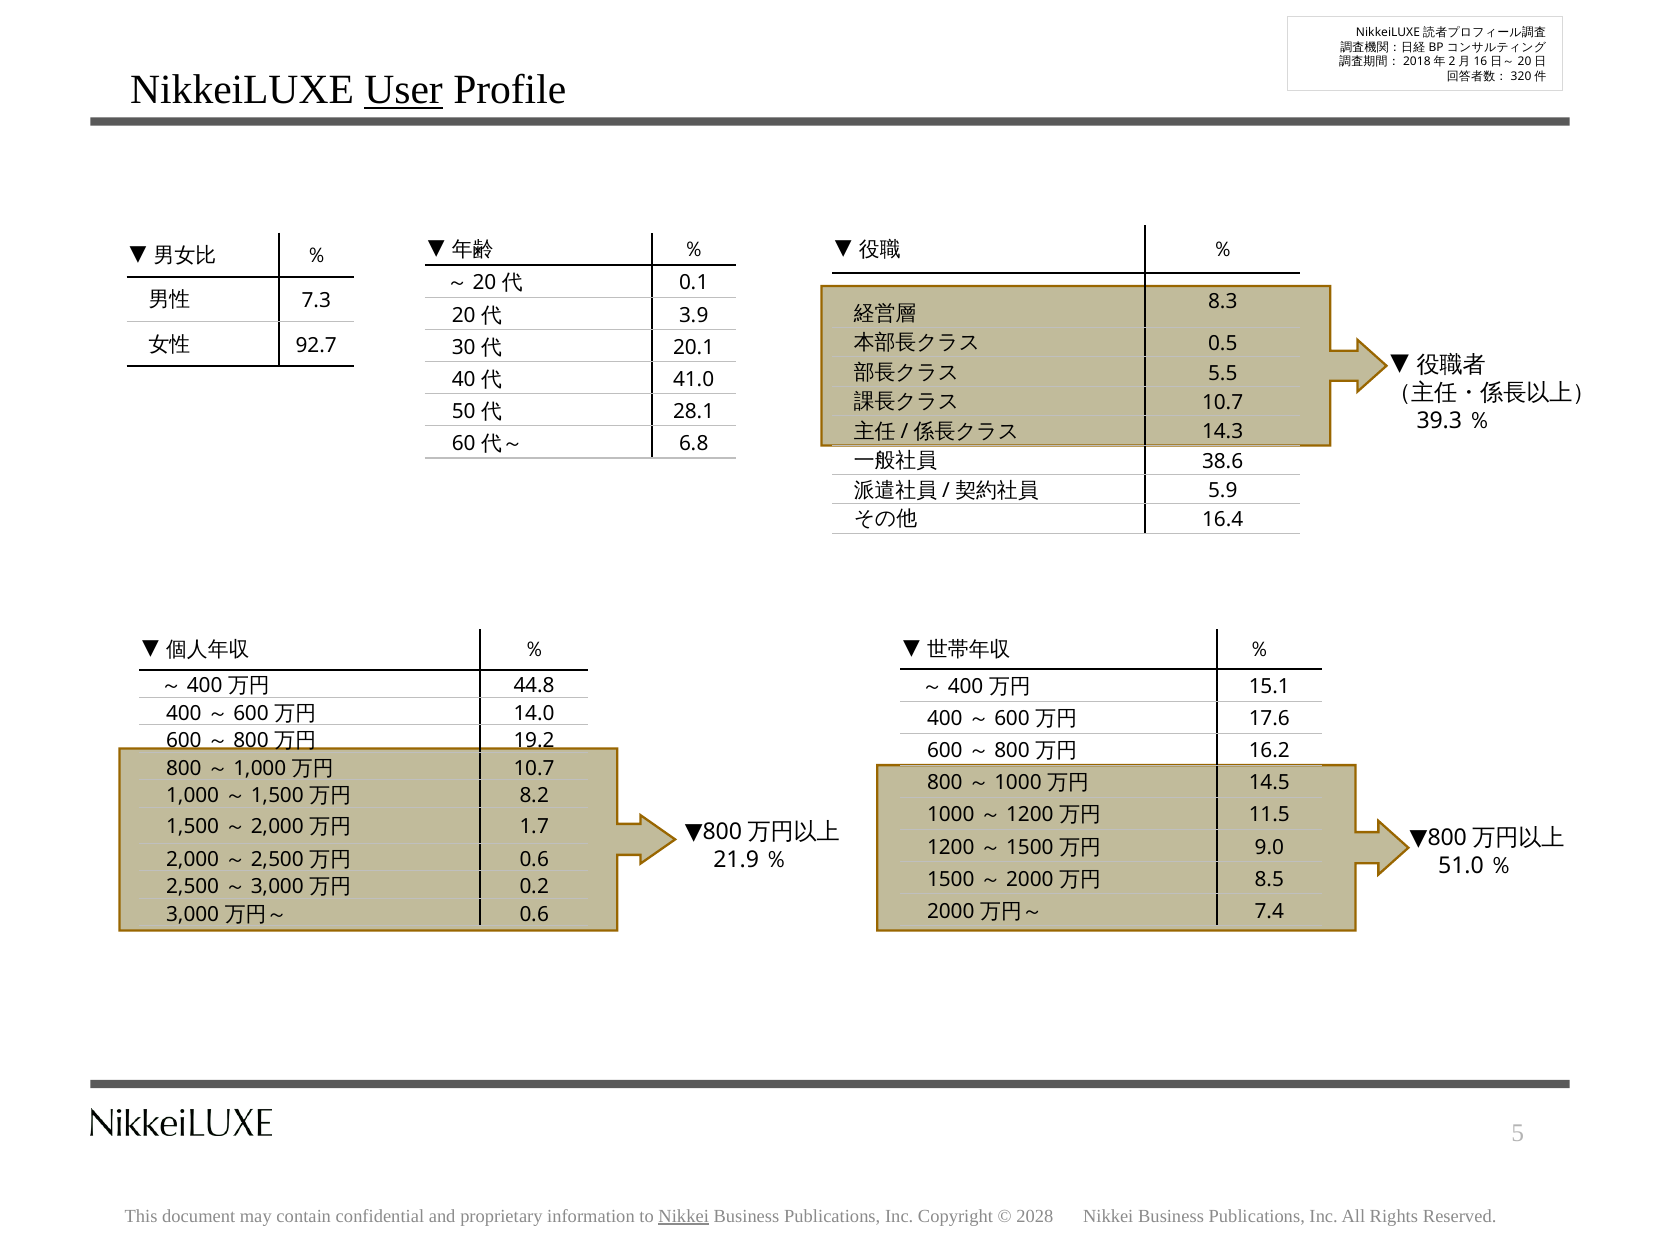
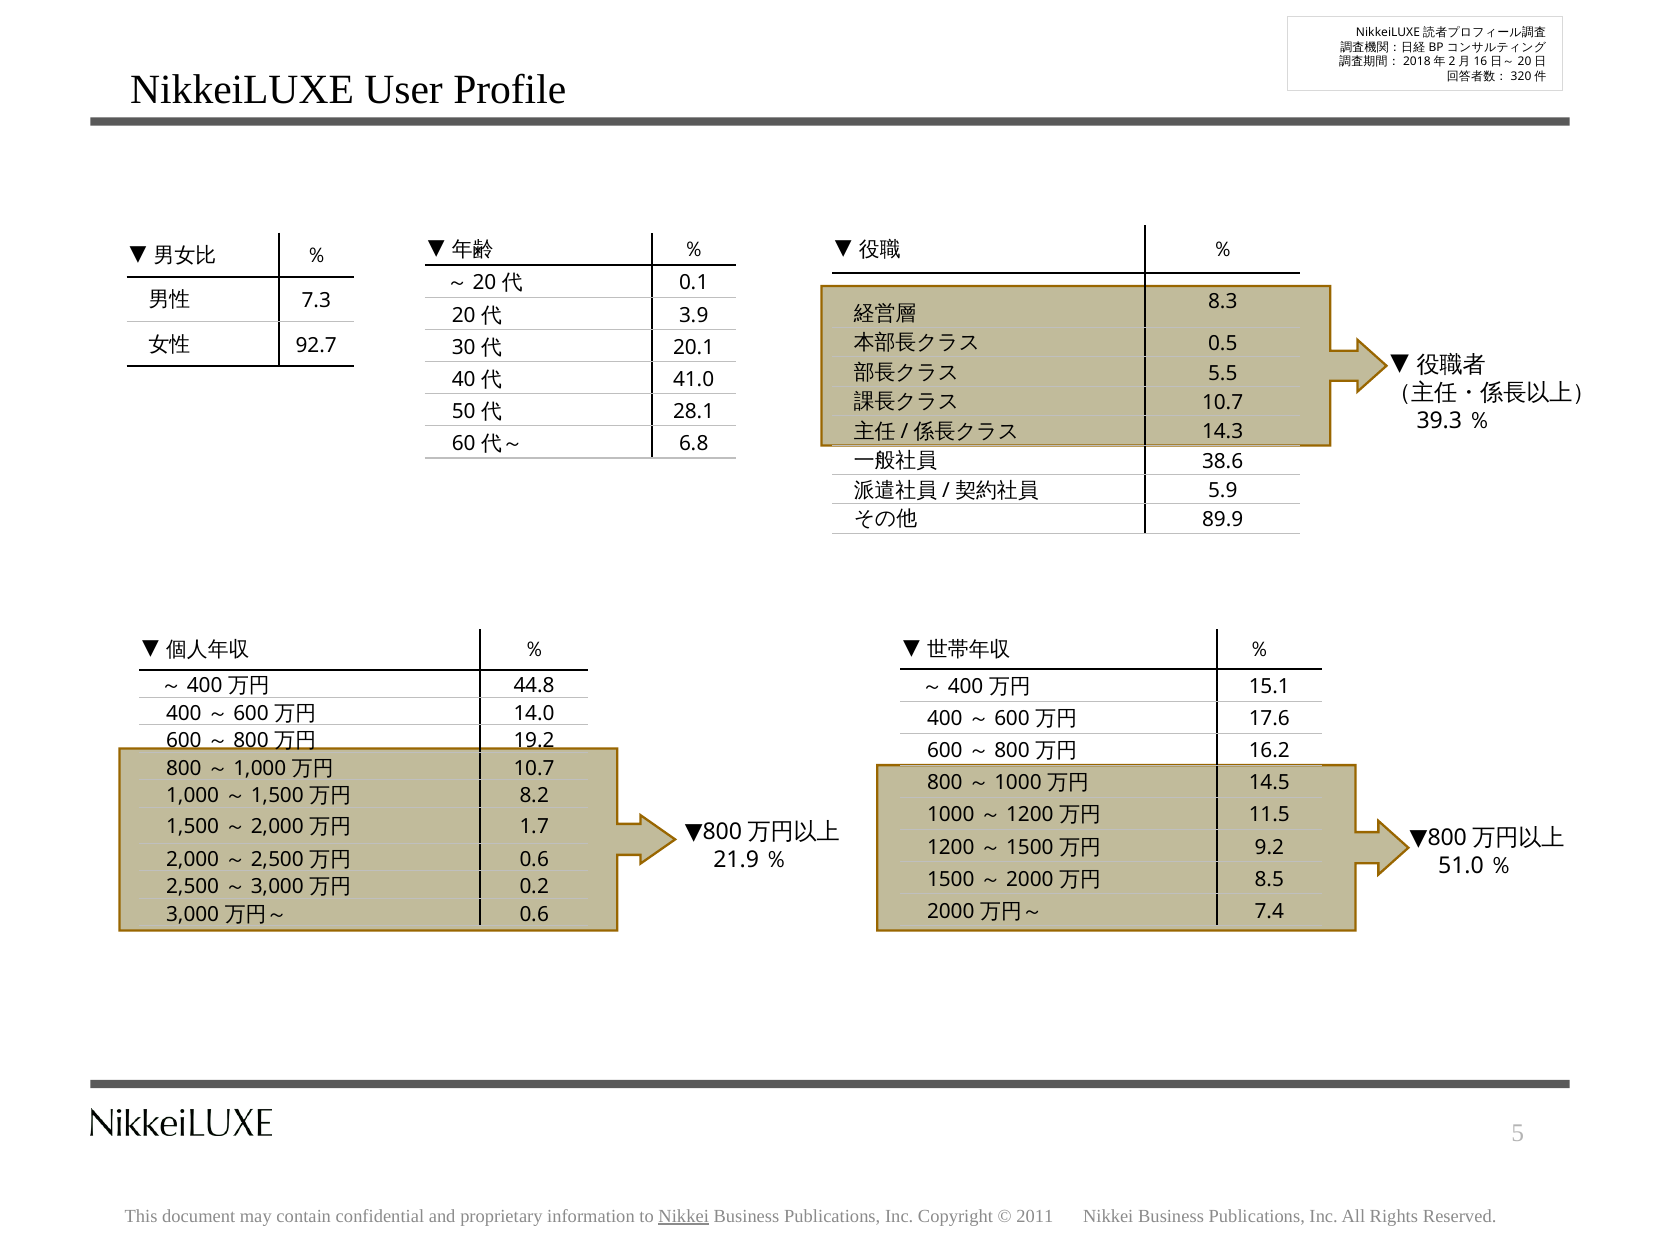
User underline: present -> none
16.4: 16.4 -> 89.9
9.0: 9.0 -> 9.2
2028: 2028 -> 2011
